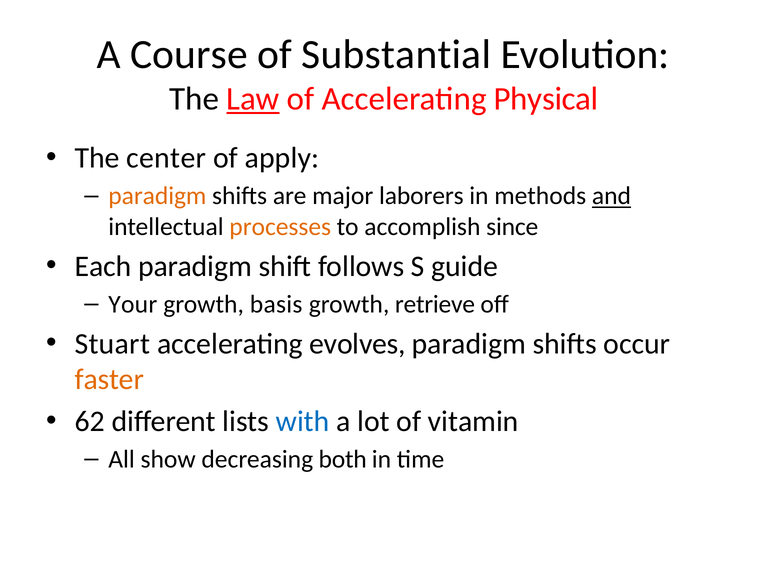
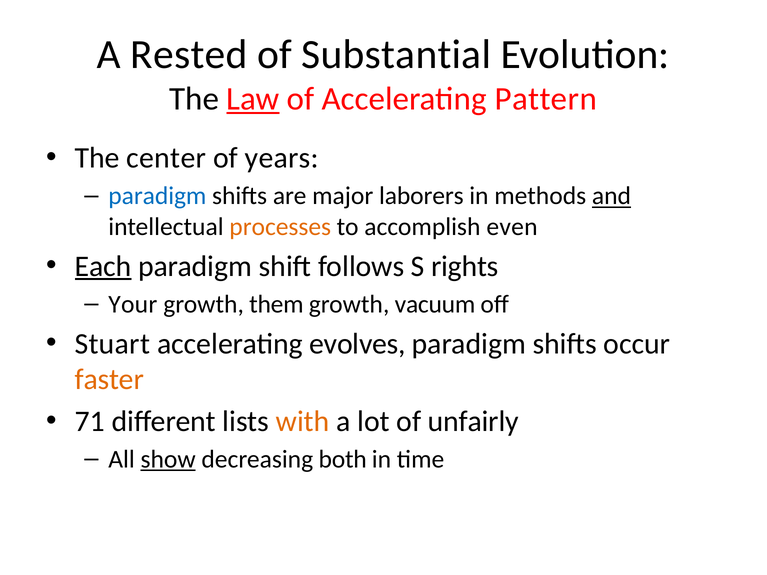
Course: Course -> Rested
Physical: Physical -> Pattern
apply: apply -> years
paradigm at (157, 196) colour: orange -> blue
since: since -> even
Each underline: none -> present
guide: guide -> rights
basis: basis -> them
retrieve: retrieve -> vacuum
62: 62 -> 71
with colour: blue -> orange
vitamin: vitamin -> unfairly
show underline: none -> present
